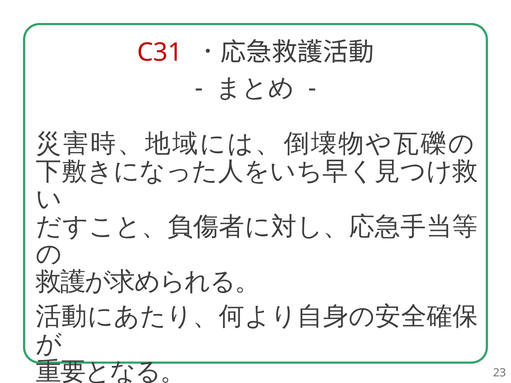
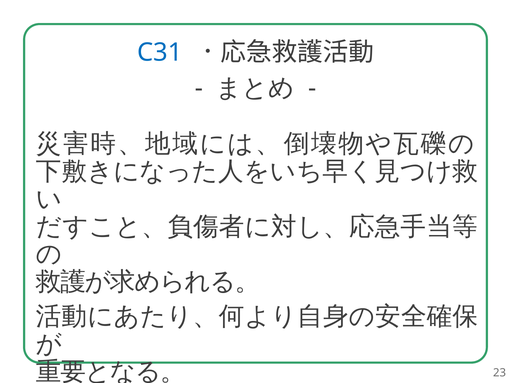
C31 colour: red -> blue
